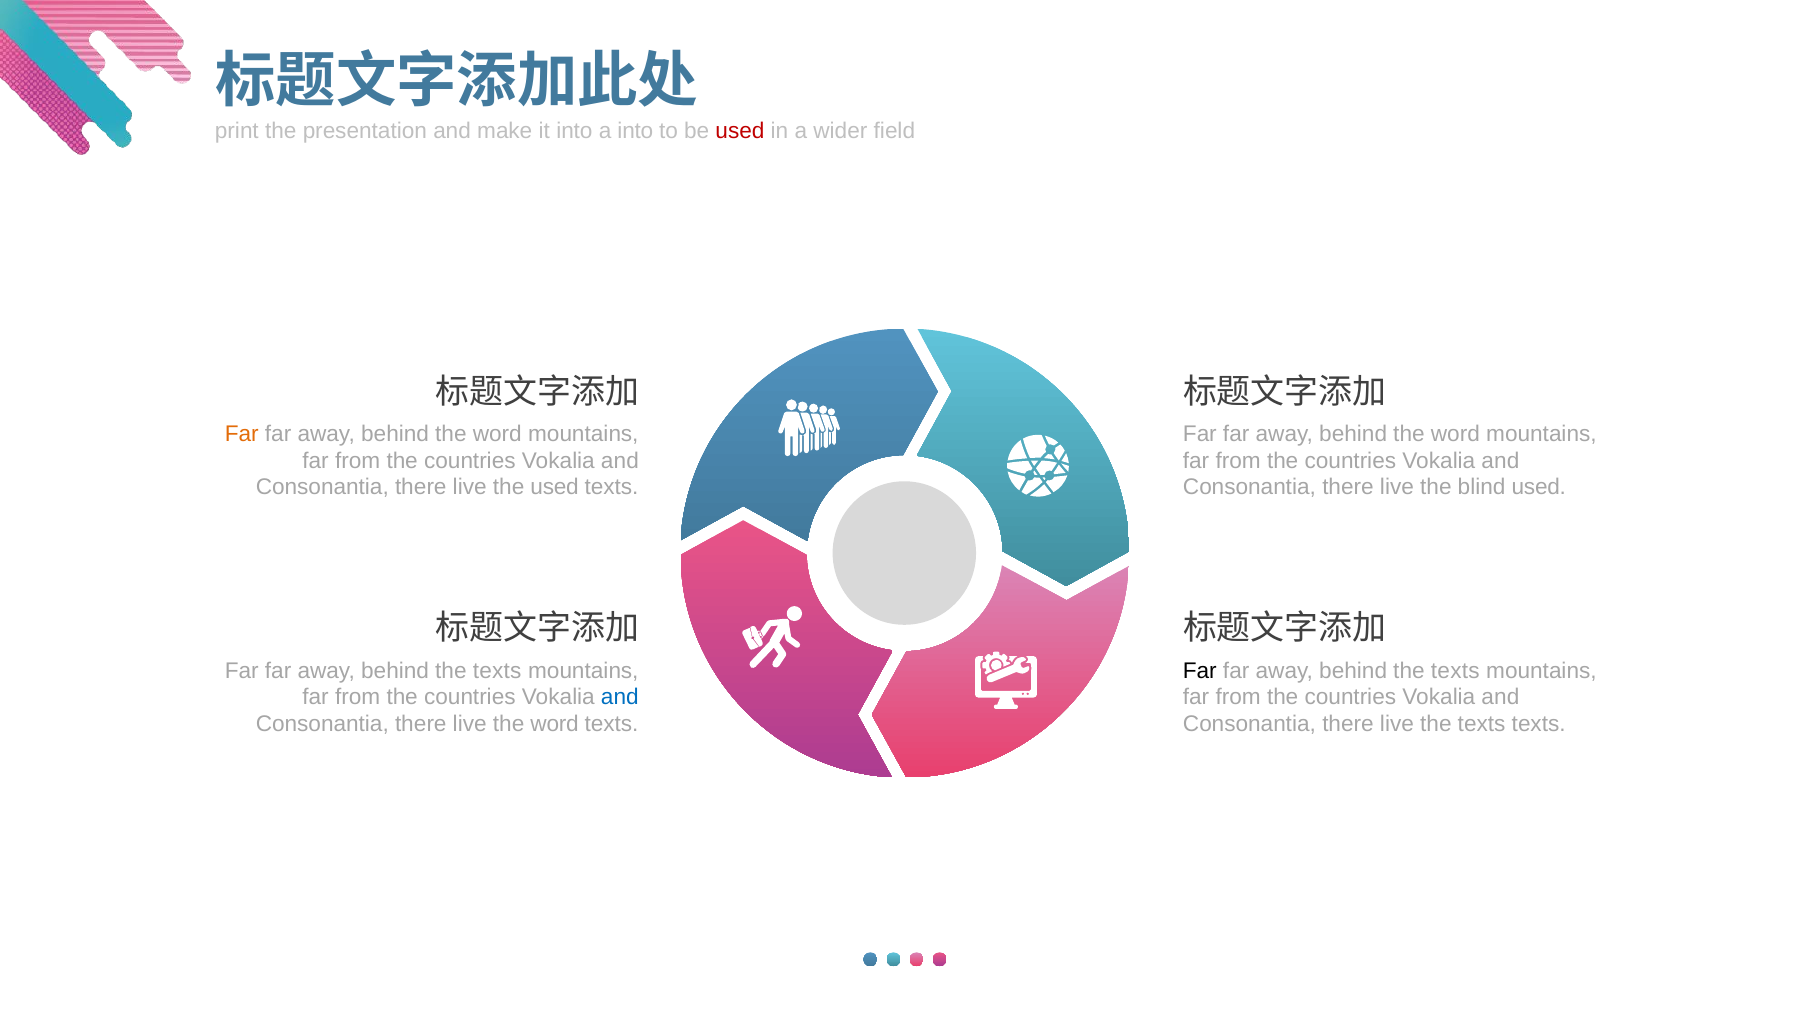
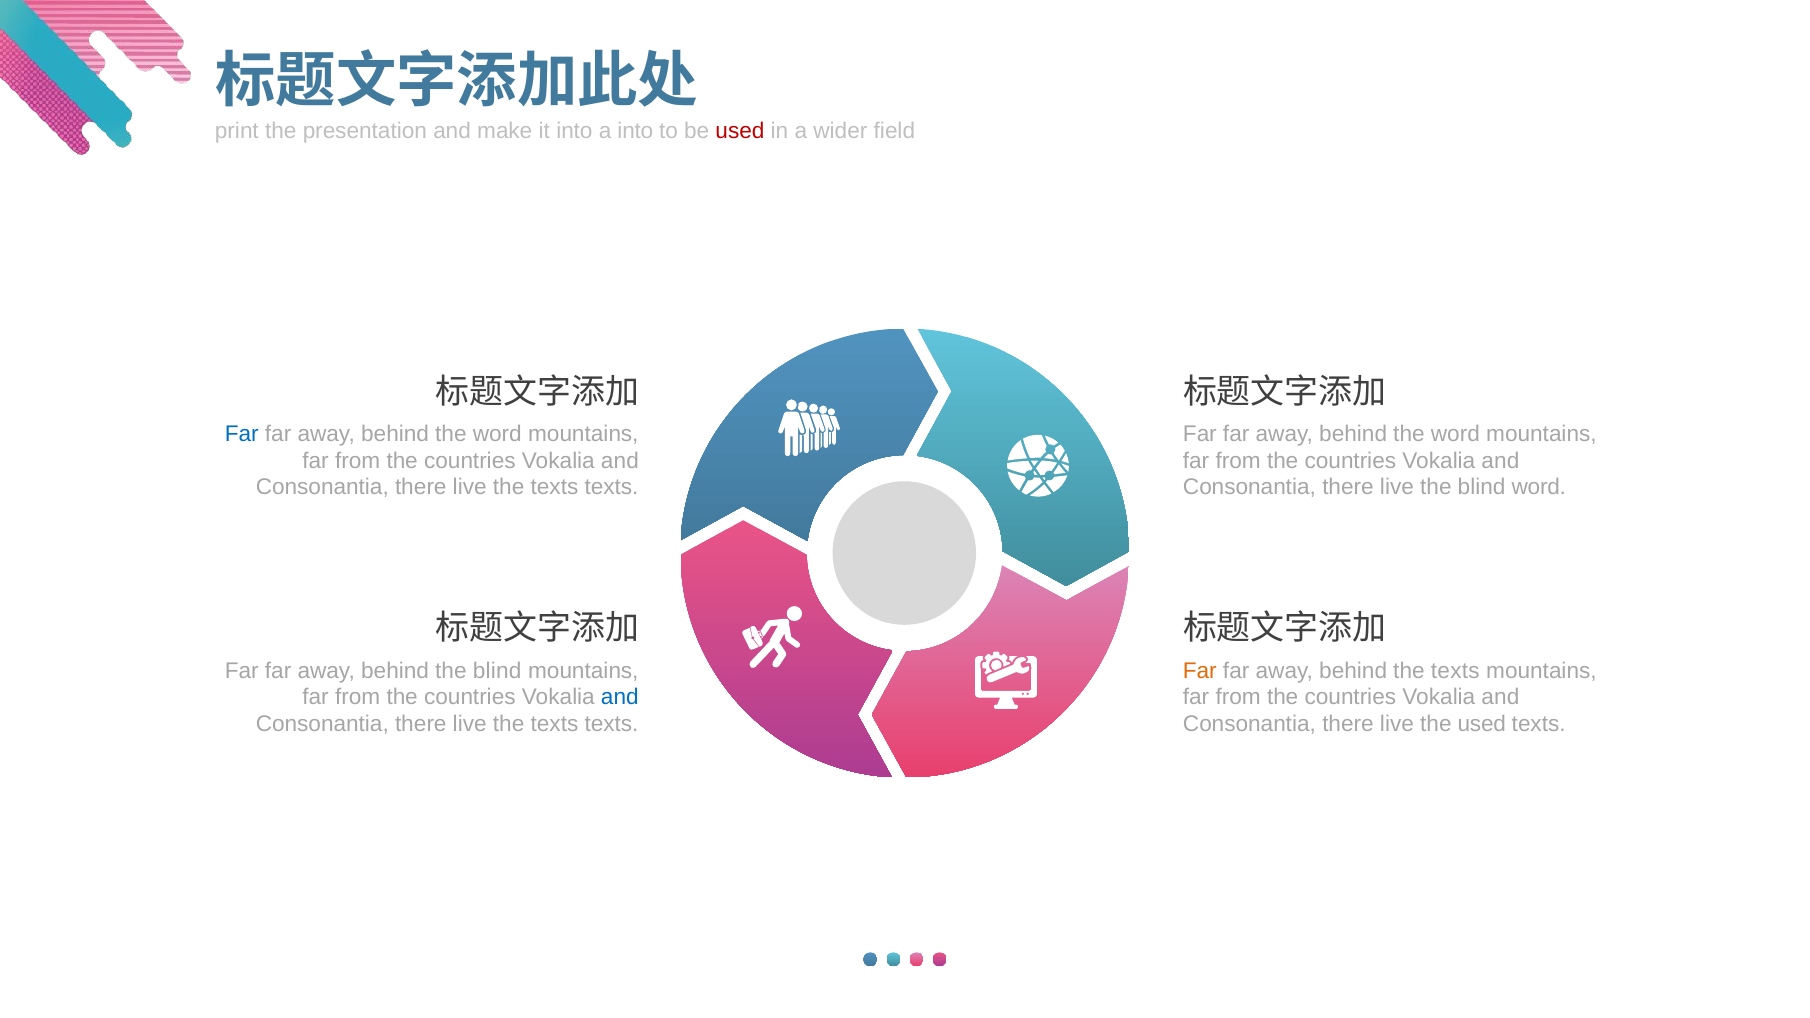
Far at (242, 434) colour: orange -> blue
used at (555, 487): used -> texts
blind used: used -> word
texts at (497, 671): texts -> blind
Far at (1200, 671) colour: black -> orange
word at (555, 724): word -> texts
live the texts: texts -> used
